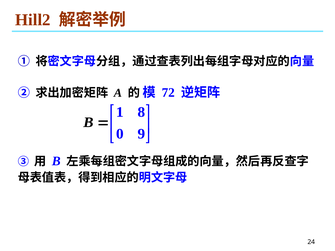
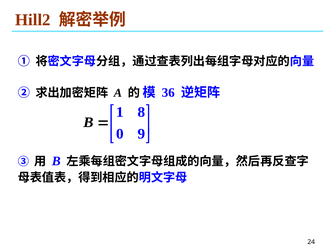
72: 72 -> 36
